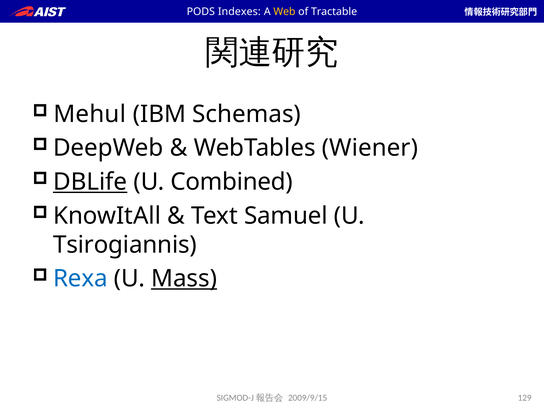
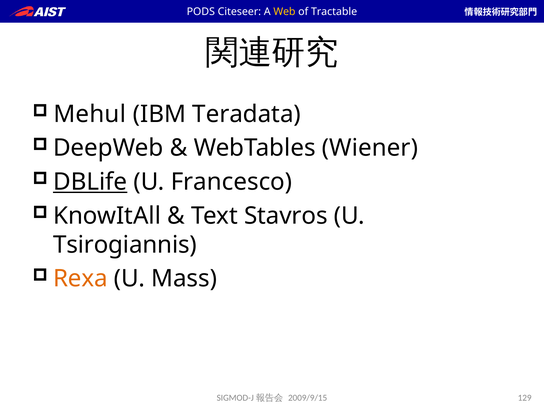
Indexes: Indexes -> Citeseer
Schemas: Schemas -> Teradata
Combined: Combined -> Francesco
Samuel: Samuel -> Stavros
Rexa colour: blue -> orange
Mass underline: present -> none
